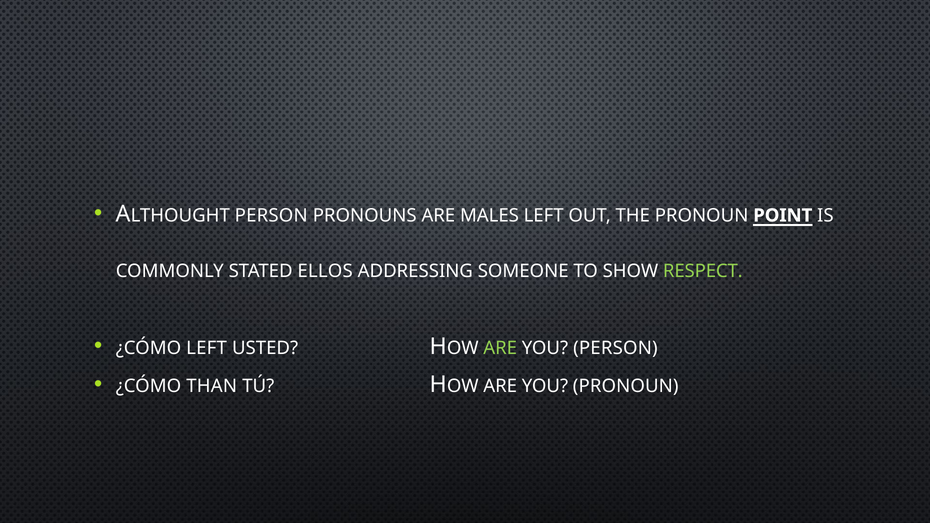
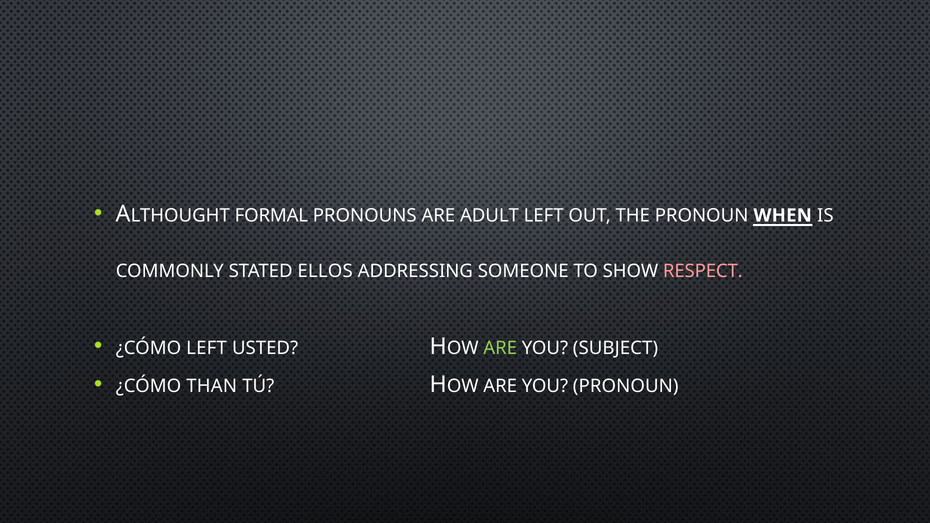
PERSON at (271, 215): PERSON -> FORMAL
MALES: MALES -> ADULT
POINT: POINT -> WHEN
RESPECT colour: light green -> pink
YOU PERSON: PERSON -> SUBJECT
